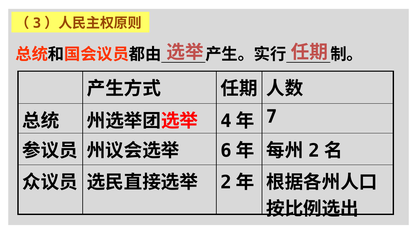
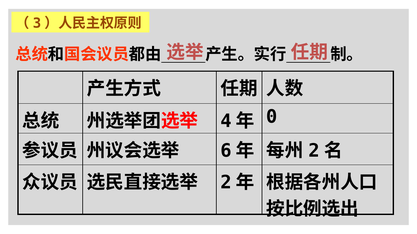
7: 7 -> 0
